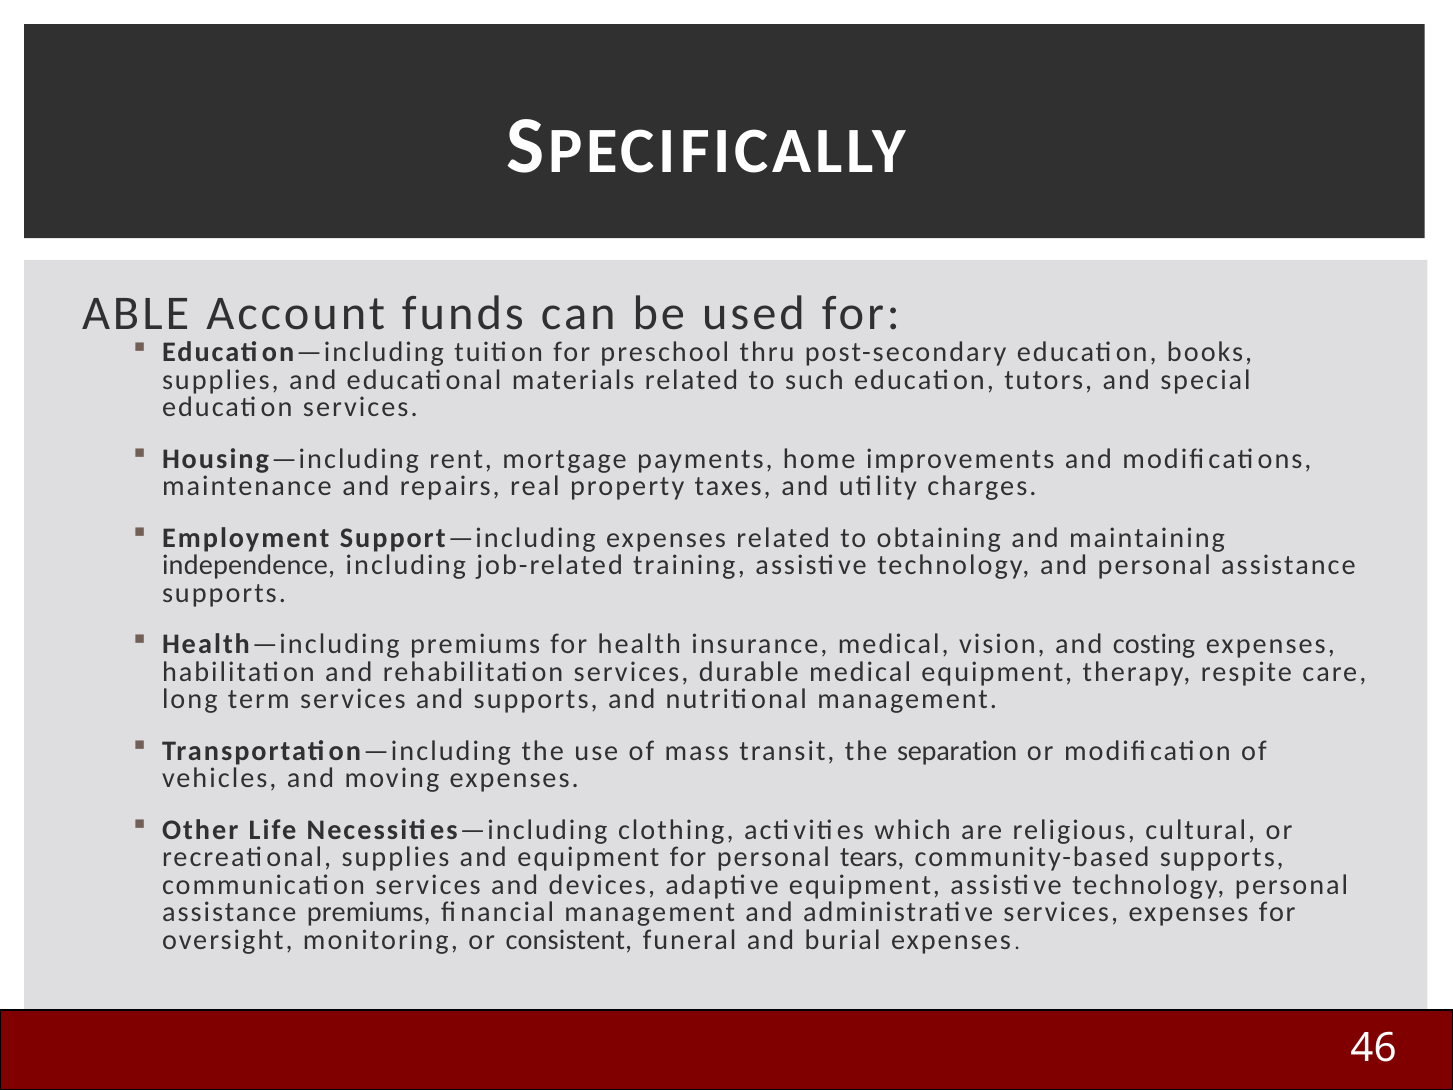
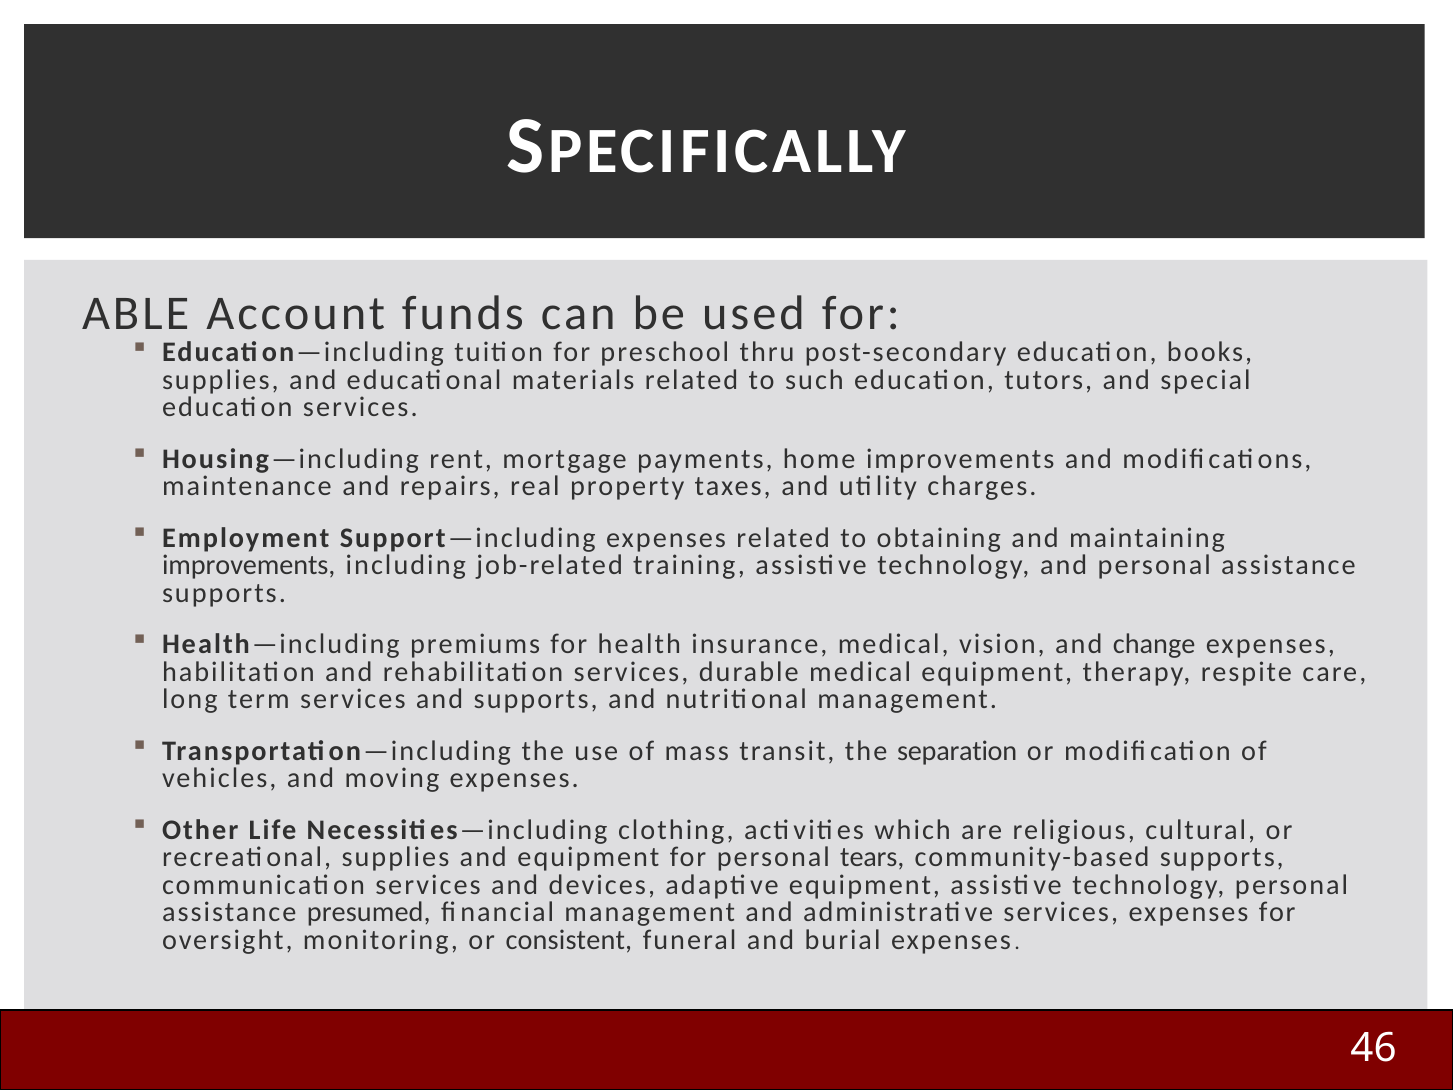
independence at (249, 565): independence -> improvements
costing: costing -> change
assistance premiums: premiums -> presumed
